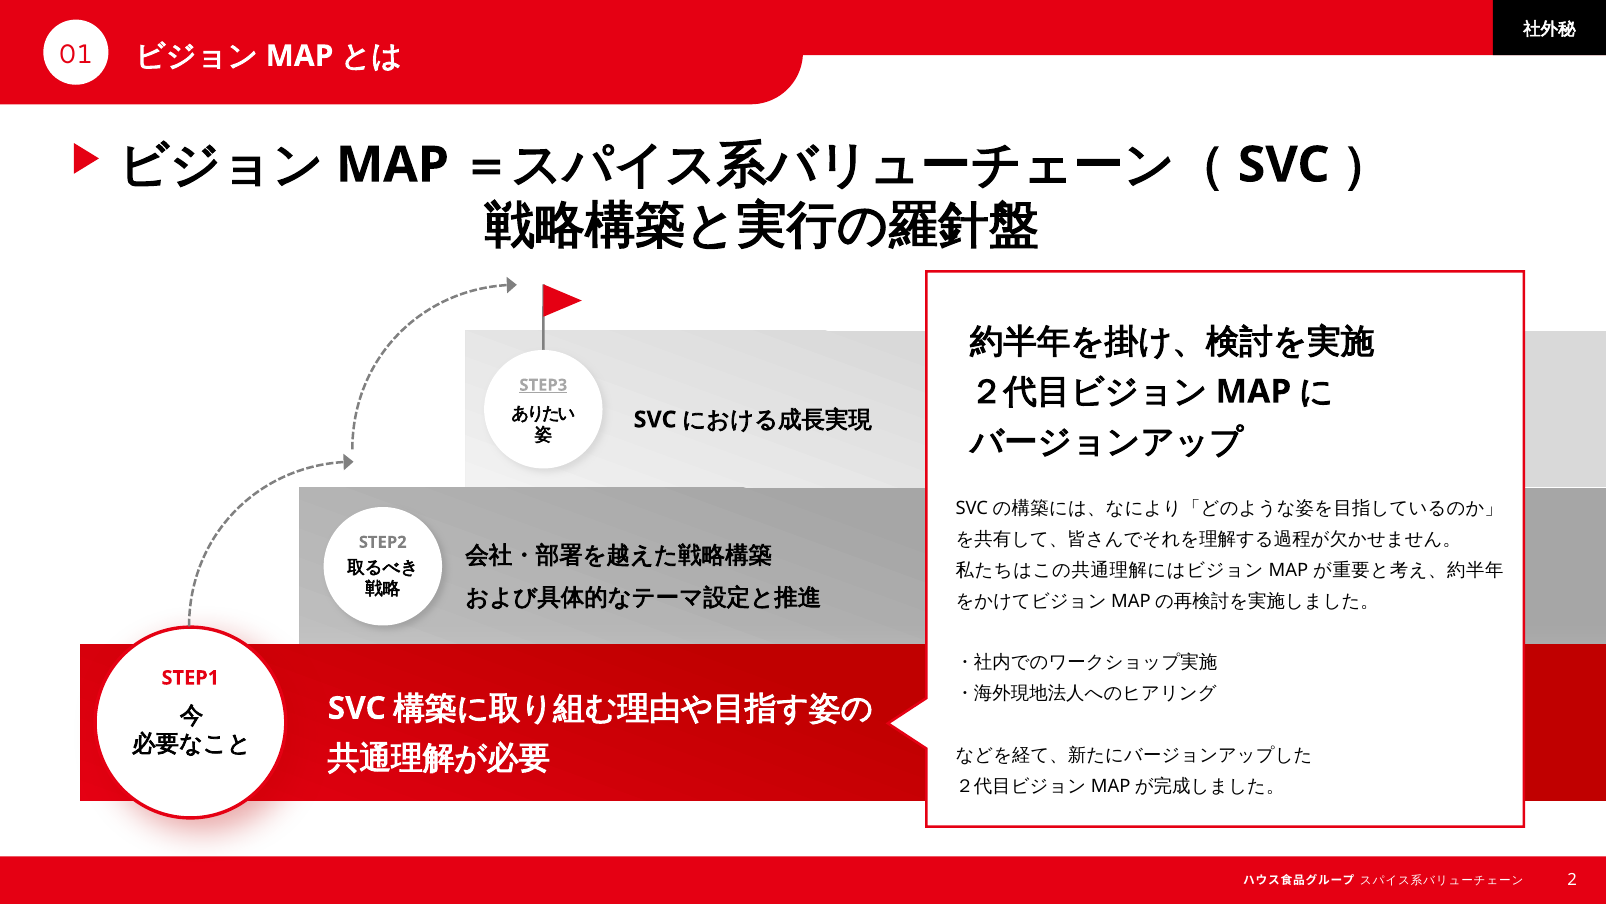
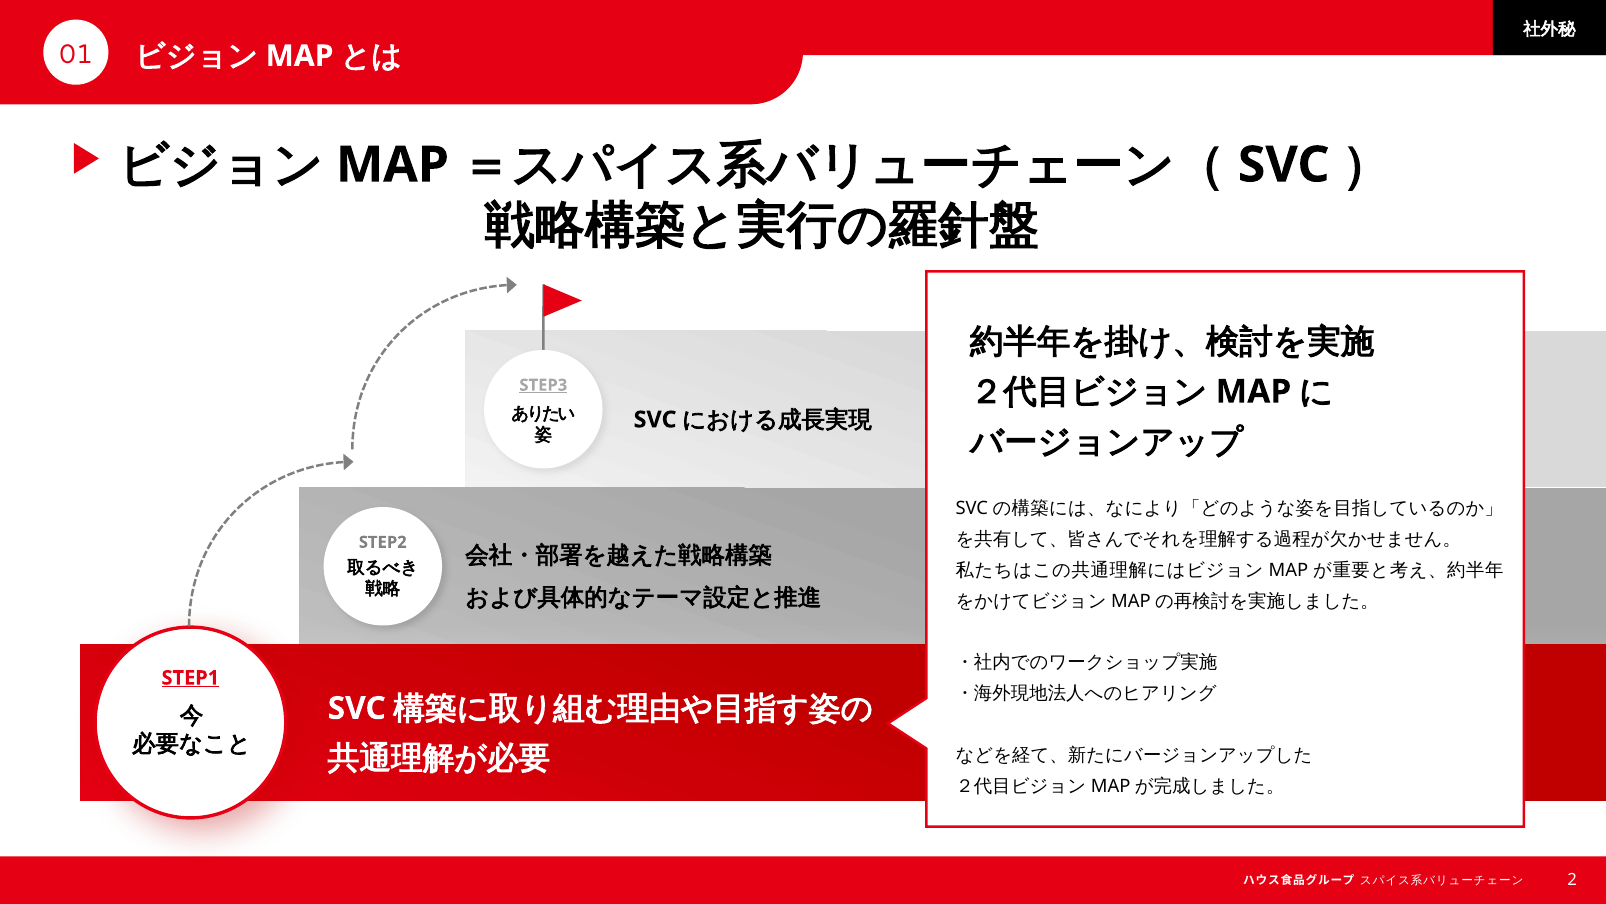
STEP1 underline: none -> present
